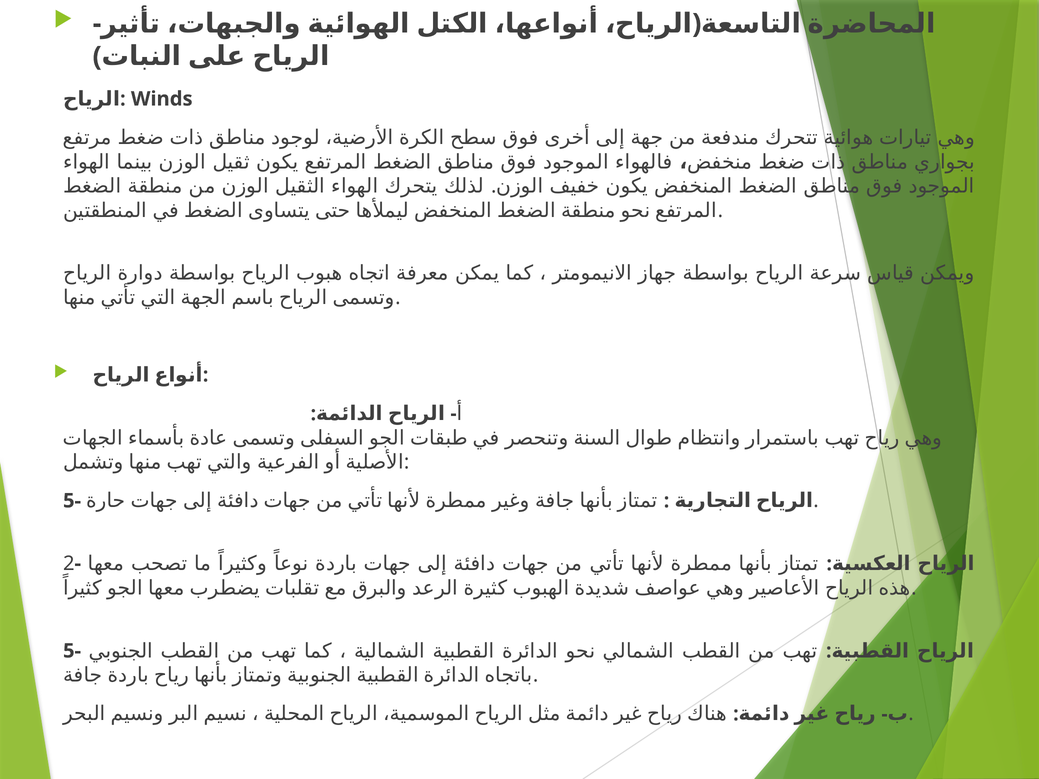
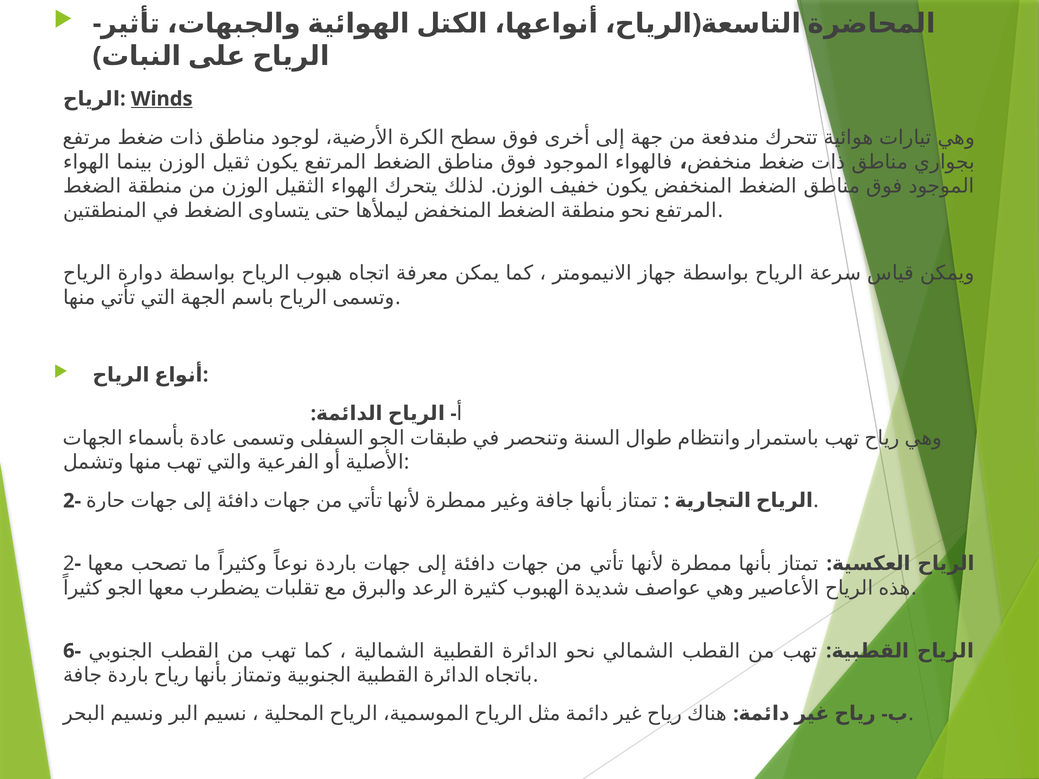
Winds underline: none -> present
5- at (72, 501): 5- -> 2-
5- at (72, 651): 5- -> 6-
